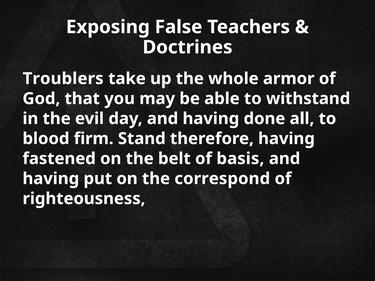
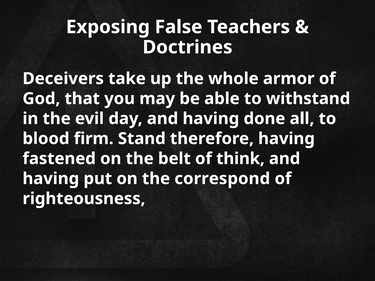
Troublers: Troublers -> Deceivers
basis: basis -> think
